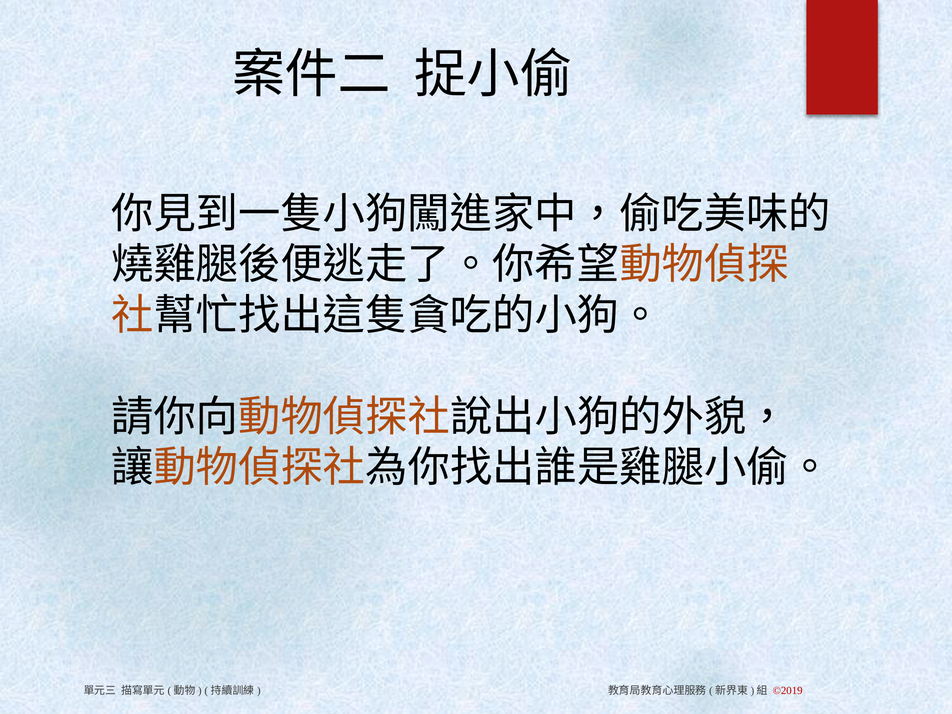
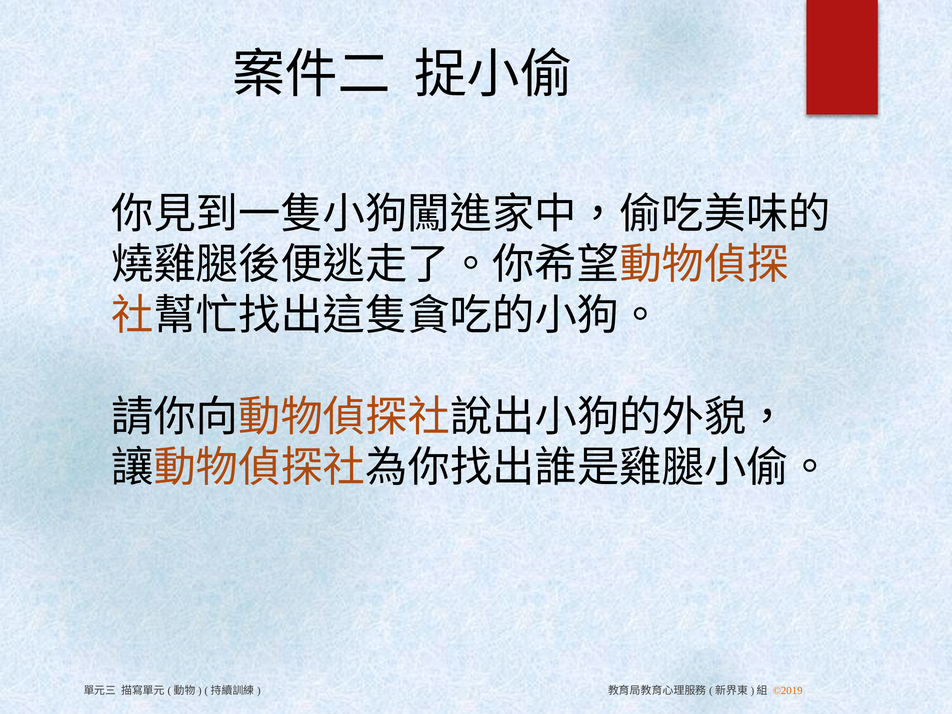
©2019 colour: red -> orange
